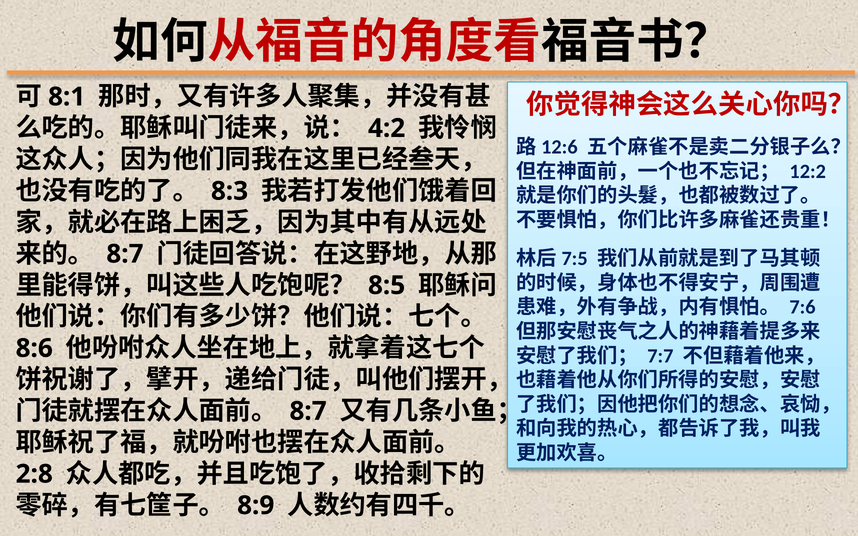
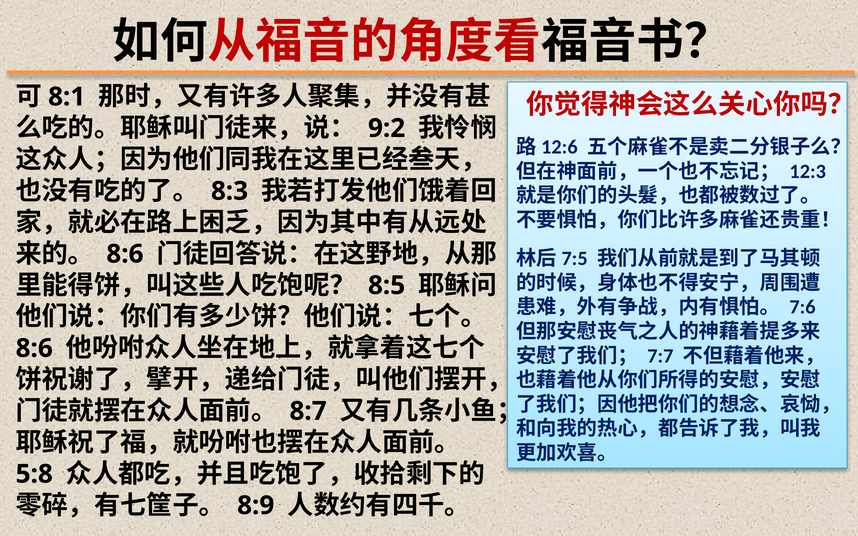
4:2: 4:2 -> 9:2
12:2: 12:2 -> 12:3
8:7 at (125, 254): 8:7 -> 8:6
2:8: 2:8 -> 5:8
